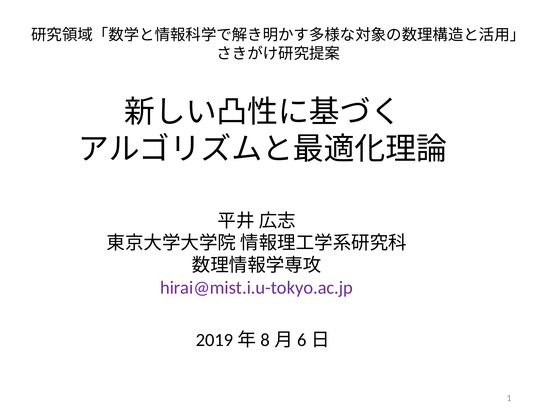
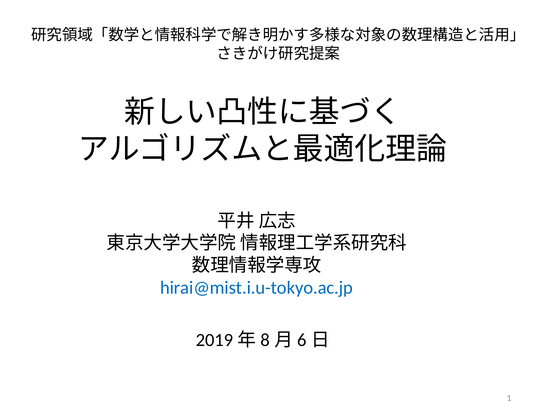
hirai@mist.i.u-tokyo.ac.jp colour: purple -> blue
